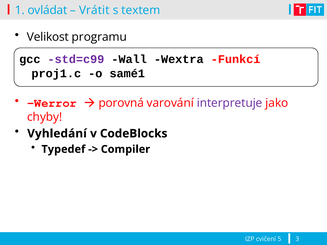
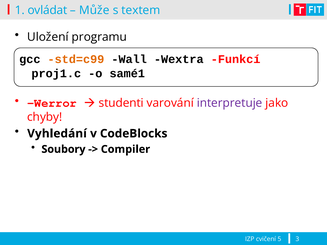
Vrátit: Vrátit -> Může
Velikost: Velikost -> Uložení
std=c99 colour: purple -> orange
porovná: porovná -> studenti
Typedef: Typedef -> Soubory
